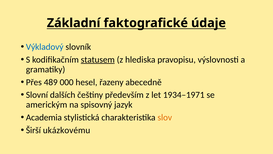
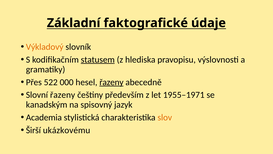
Výkladový colour: blue -> orange
489: 489 -> 522
řazeny at (111, 82) underline: none -> present
Slovní dalších: dalších -> řazeny
1934–1971: 1934–1971 -> 1955–1971
americkým: americkým -> kanadským
